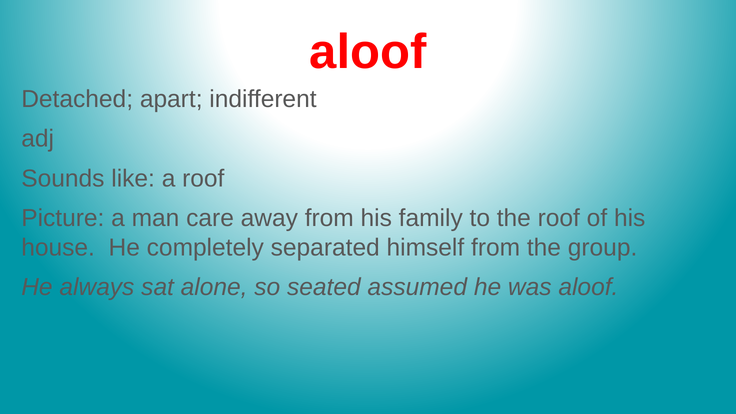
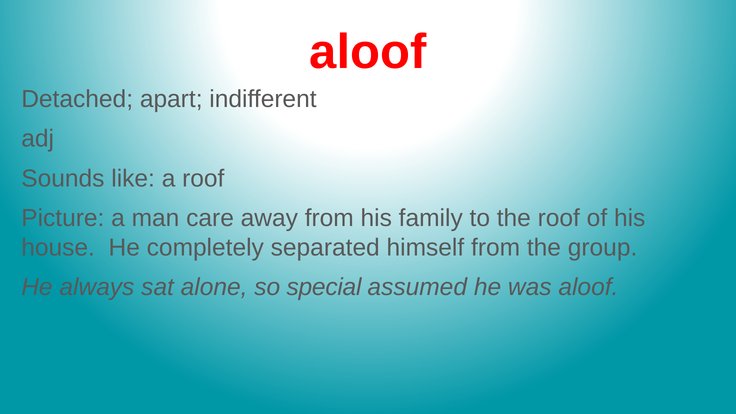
seated: seated -> special
